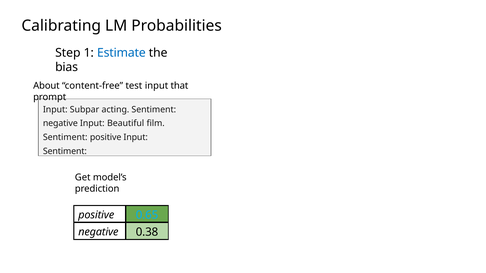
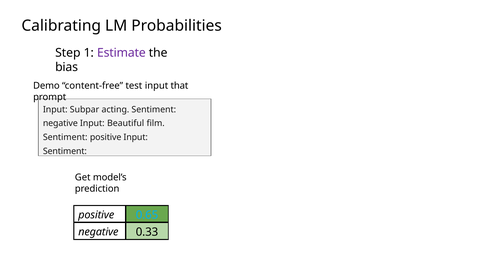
Estimate colour: blue -> purple
About: About -> Demo
0.38: 0.38 -> 0.33
